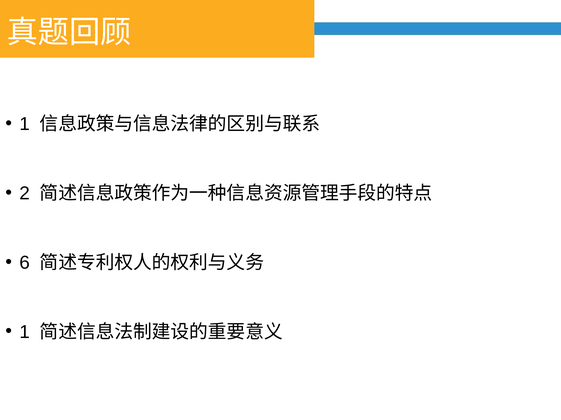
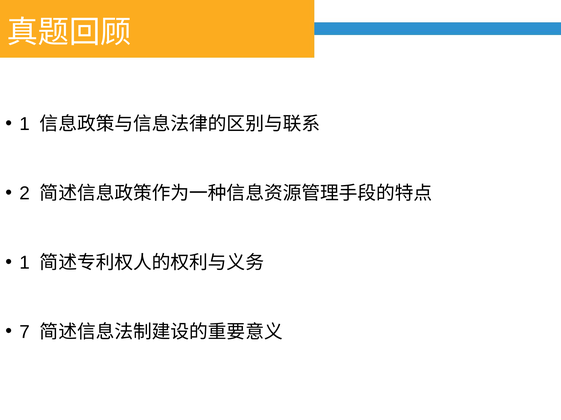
6 at (25, 263): 6 -> 1
1 at (25, 332): 1 -> 7
